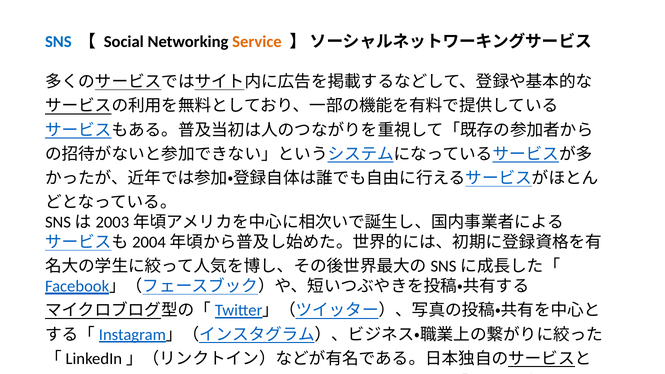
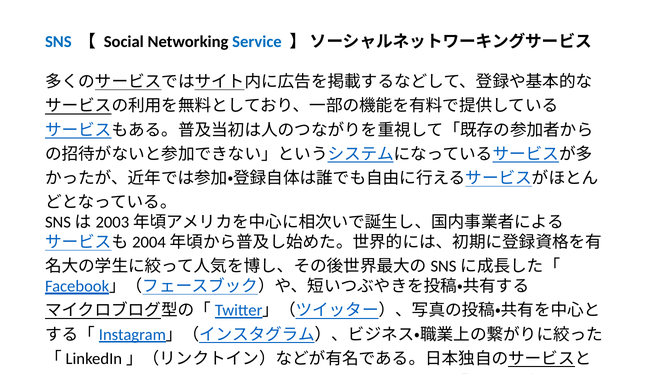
Service colour: orange -> blue
